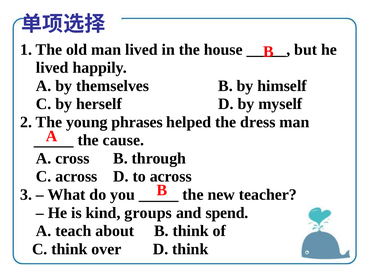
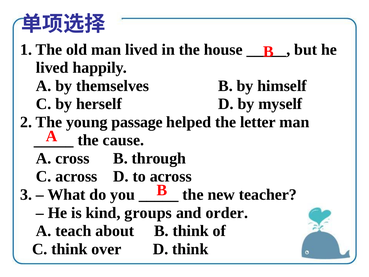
phrases: phrases -> passage
dress: dress -> letter
spend: spend -> order
